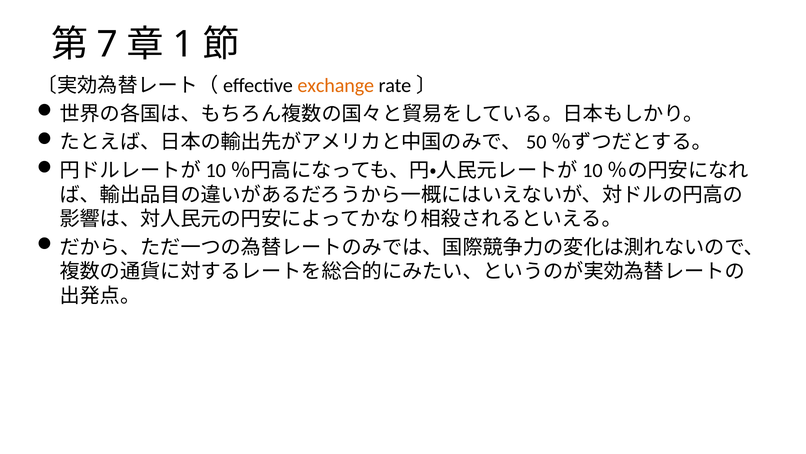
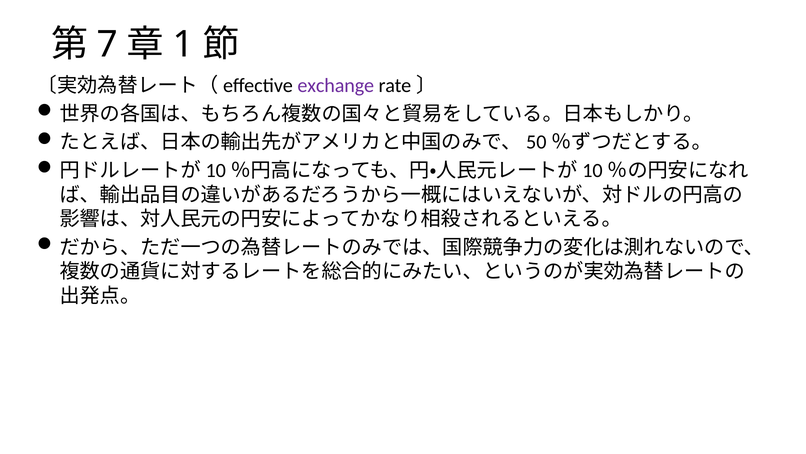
exchange colour: orange -> purple
